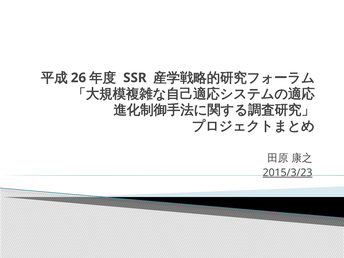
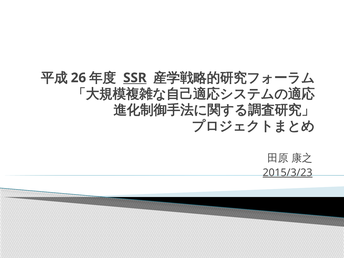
SSR underline: none -> present
